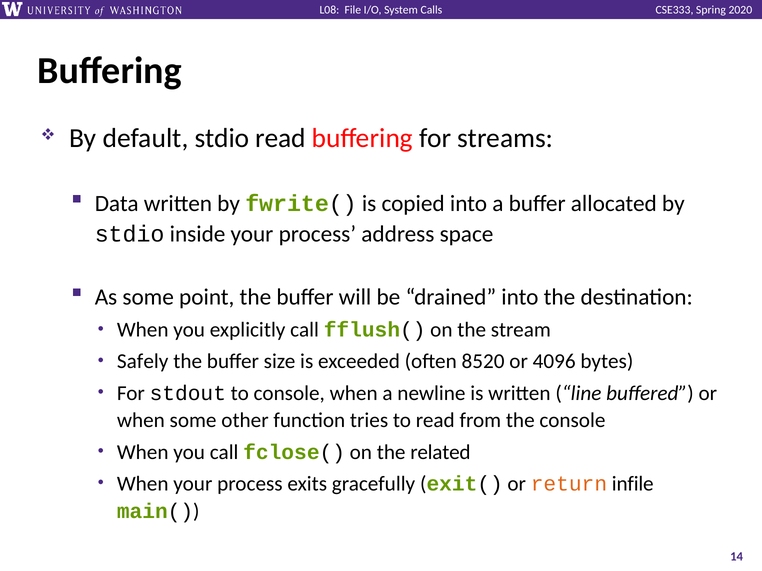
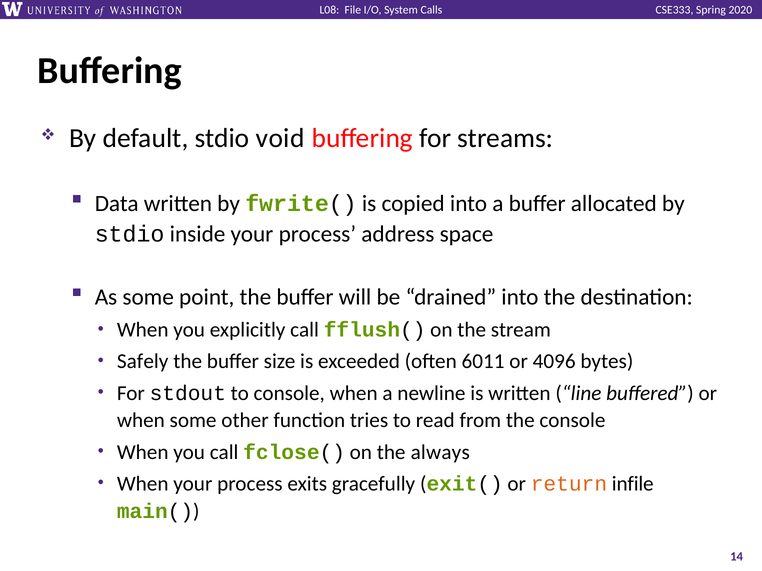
stdio read: read -> void
8520: 8520 -> 6011
related: related -> always
